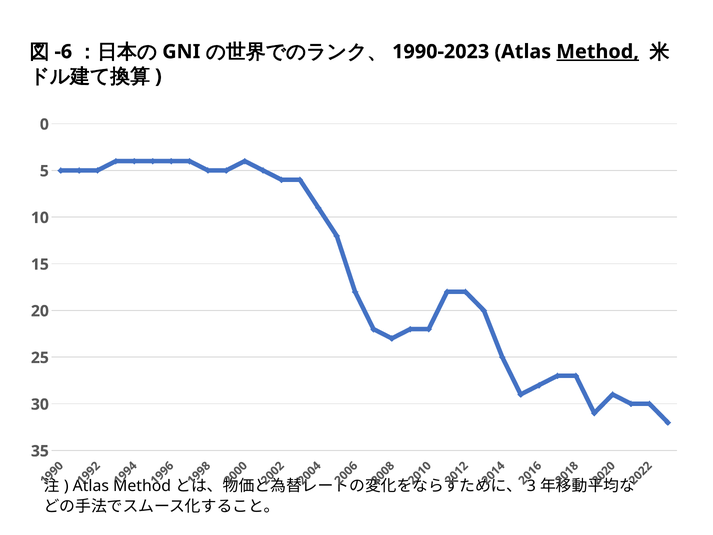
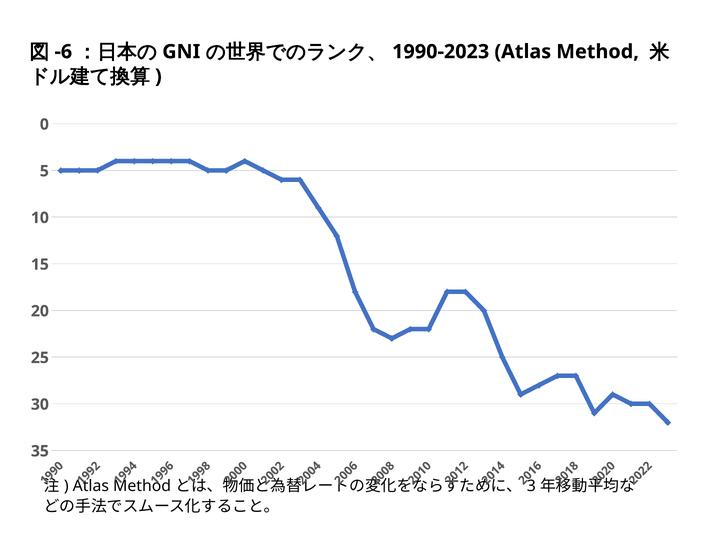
Method at (598, 52) underline: present -> none
